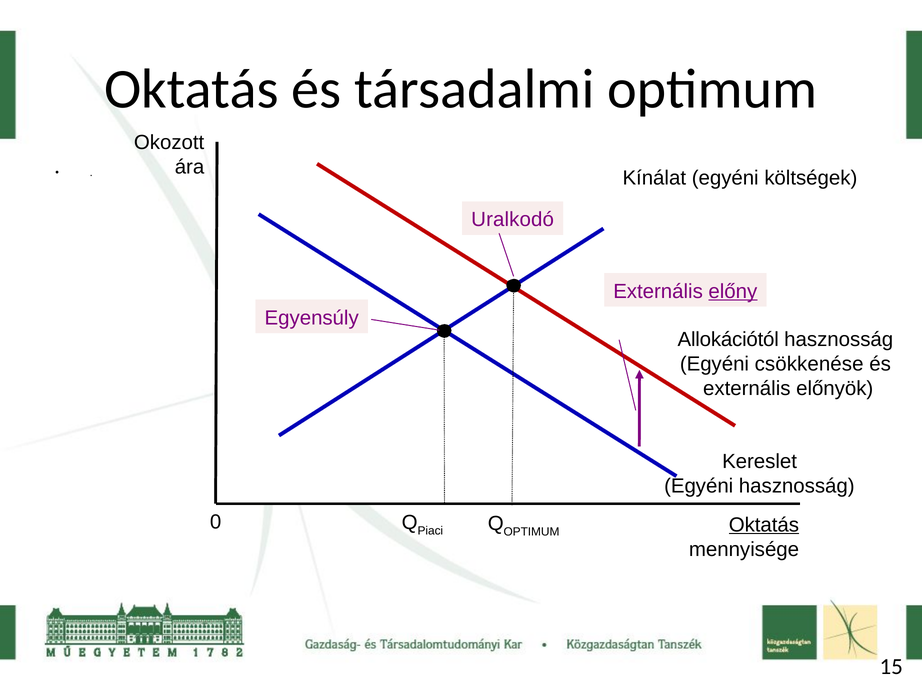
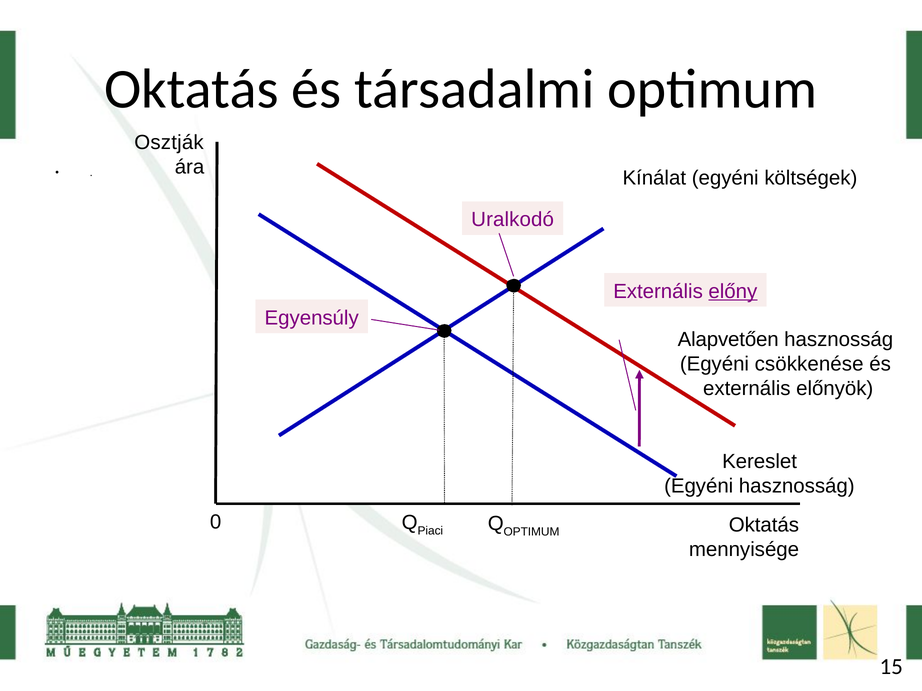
Okozott: Okozott -> Osztják
Allokációtól: Allokációtól -> Alapvetően
Oktatás at (764, 525) underline: present -> none
